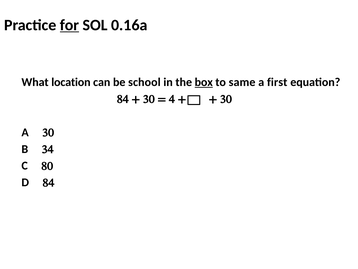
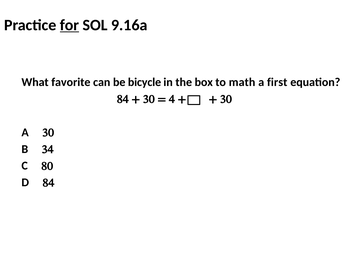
0.16a: 0.16a -> 9.16a
location: location -> favorite
school: school -> bicycle
box underline: present -> none
same: same -> math
